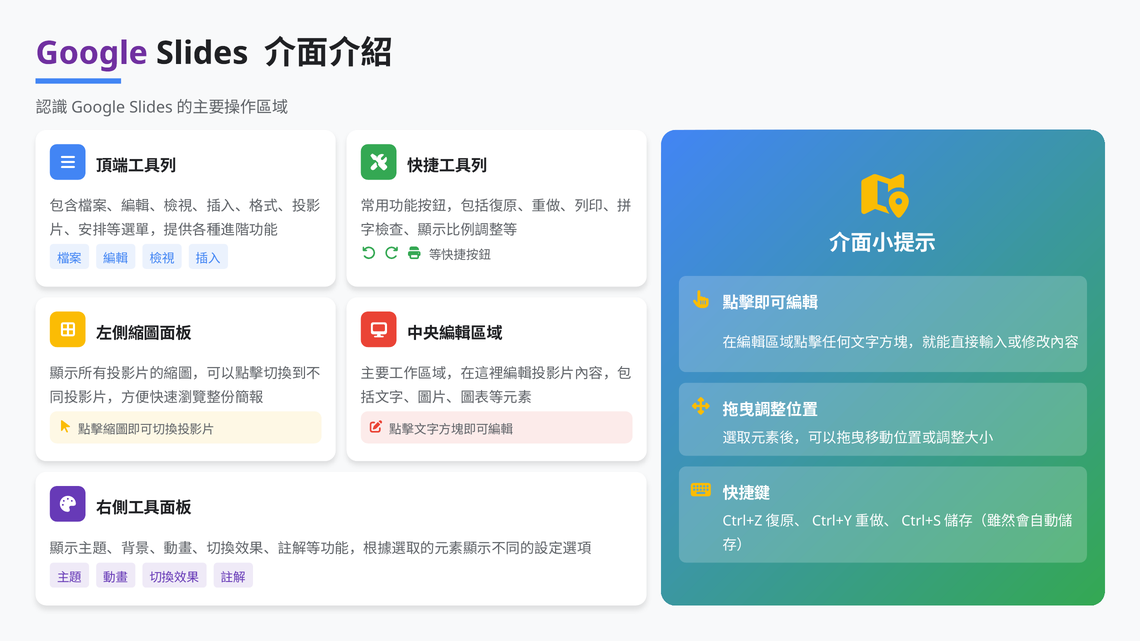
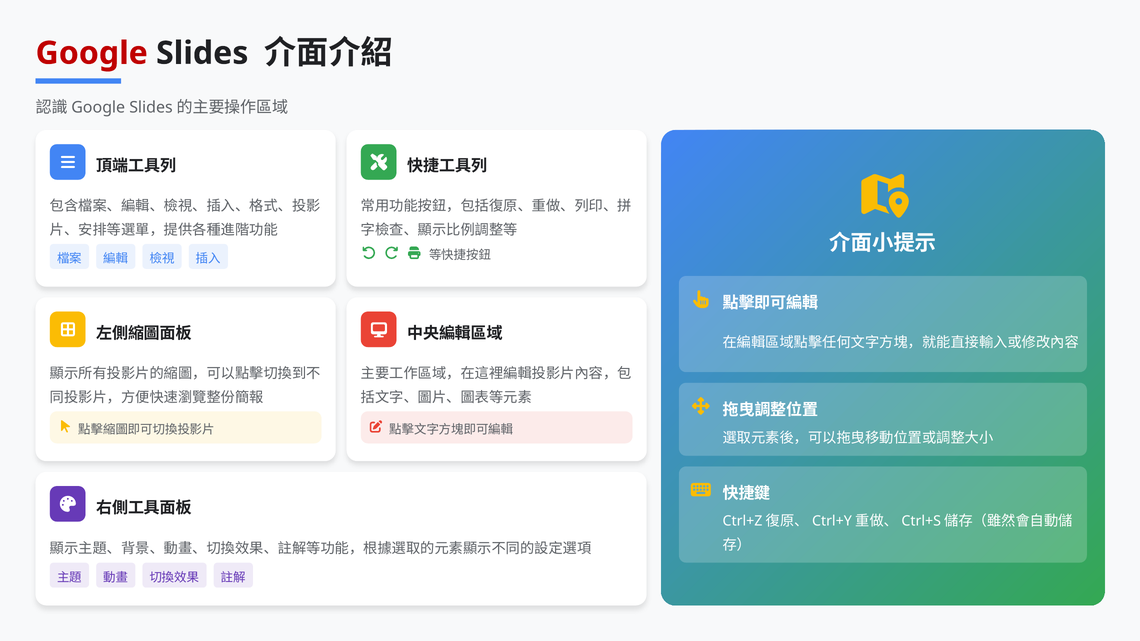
Google colour: purple -> red
